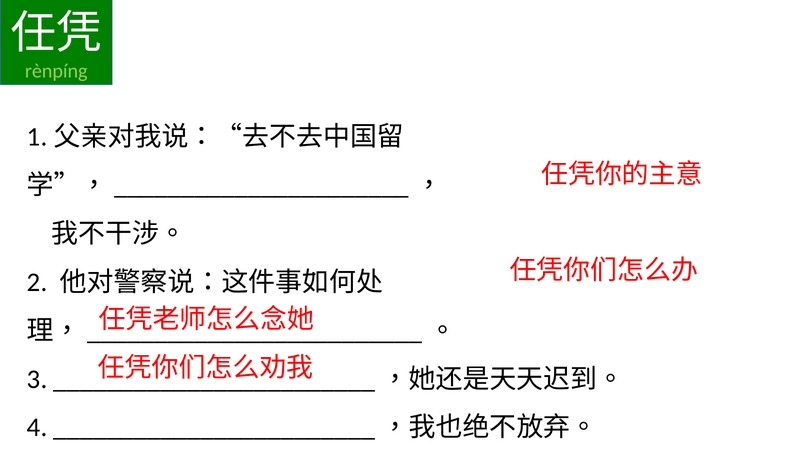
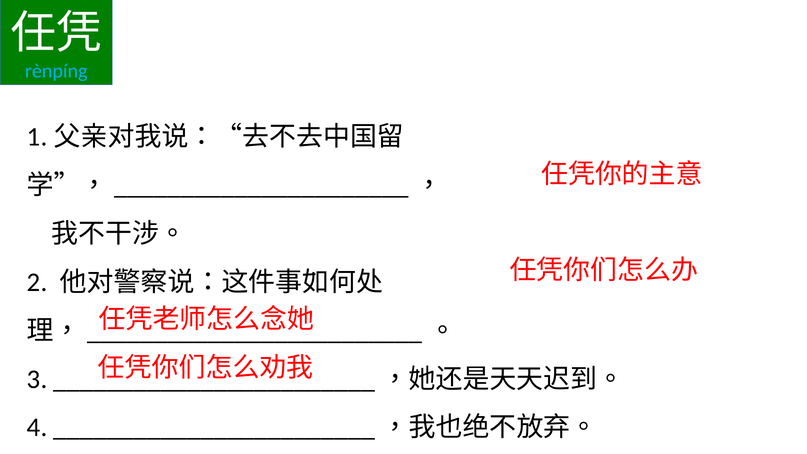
rènpíng colour: light green -> light blue
